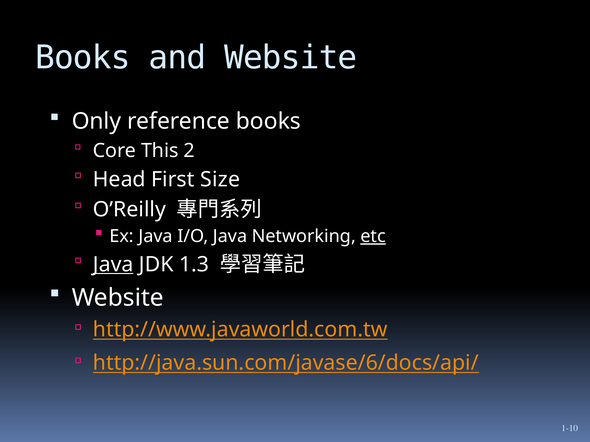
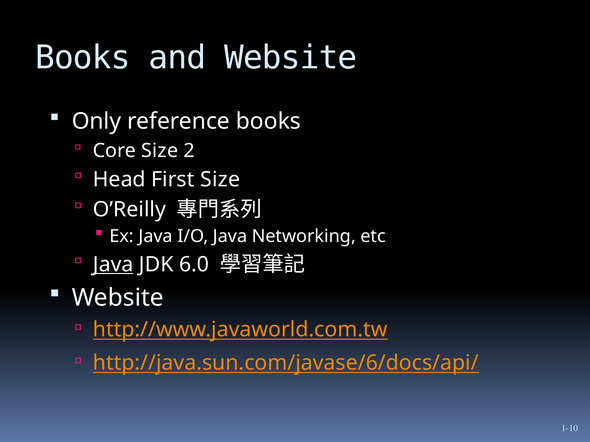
Core This: This -> Size
etc underline: present -> none
1.3: 1.3 -> 6.0
